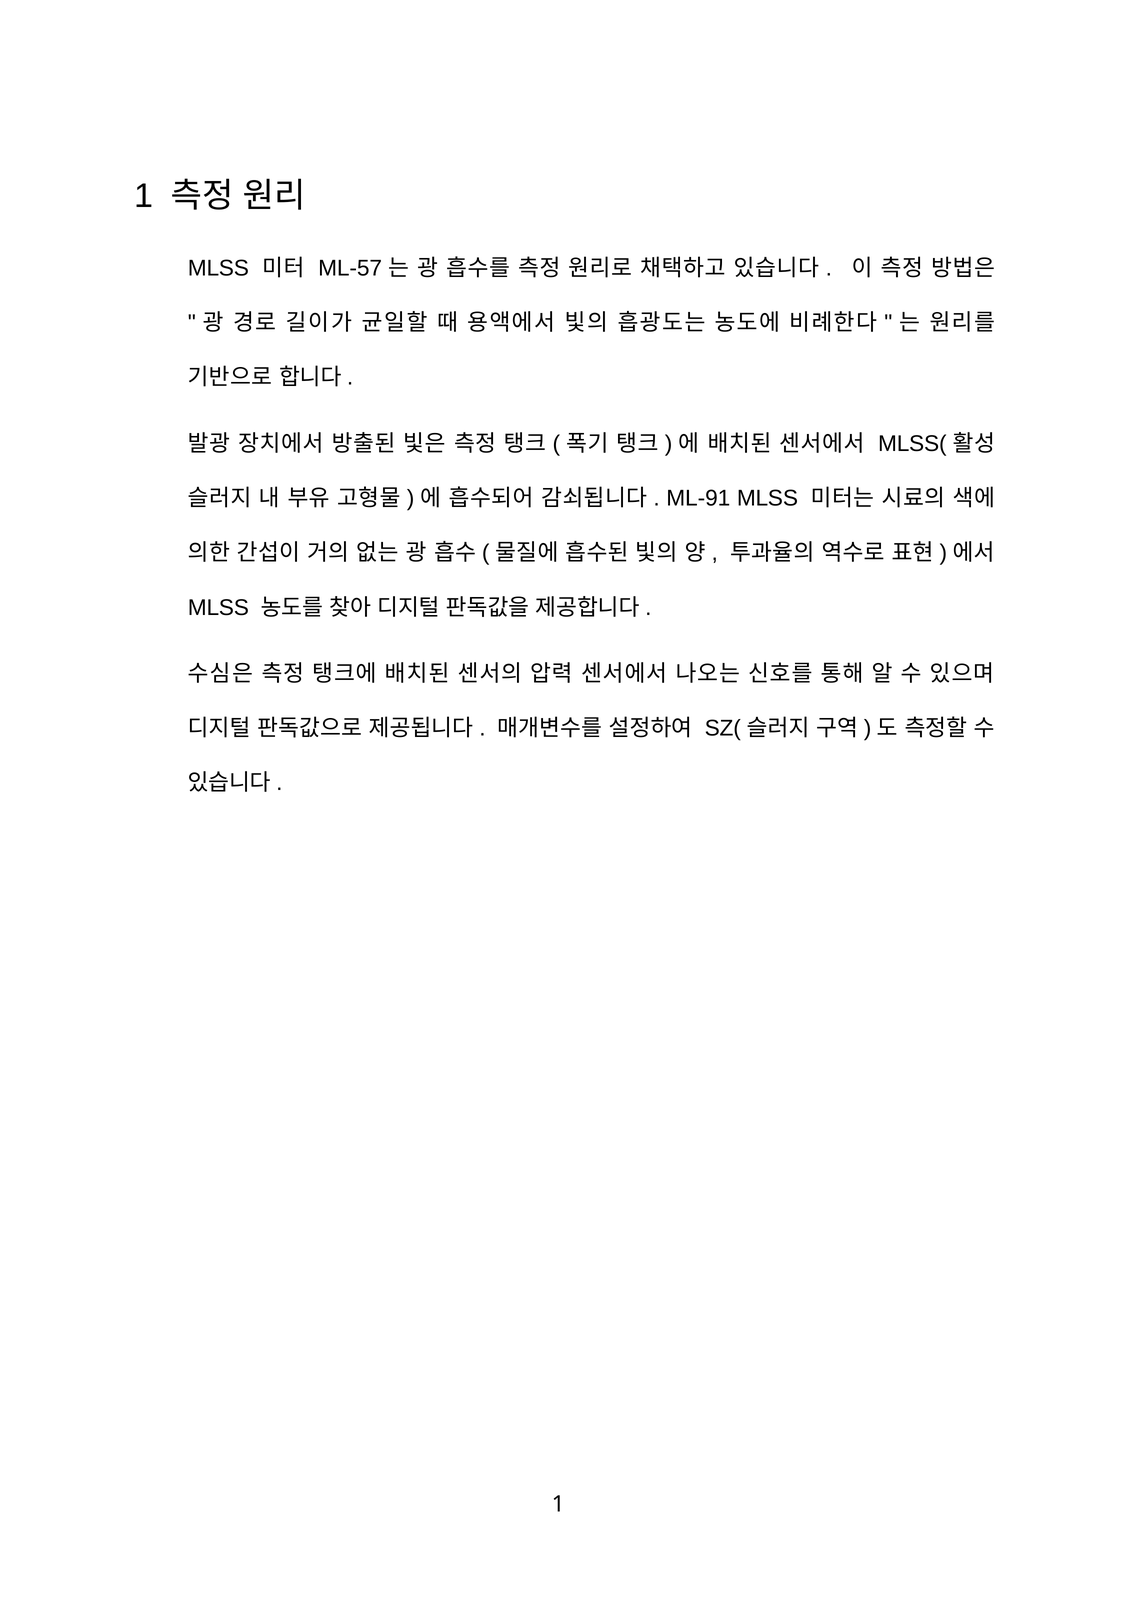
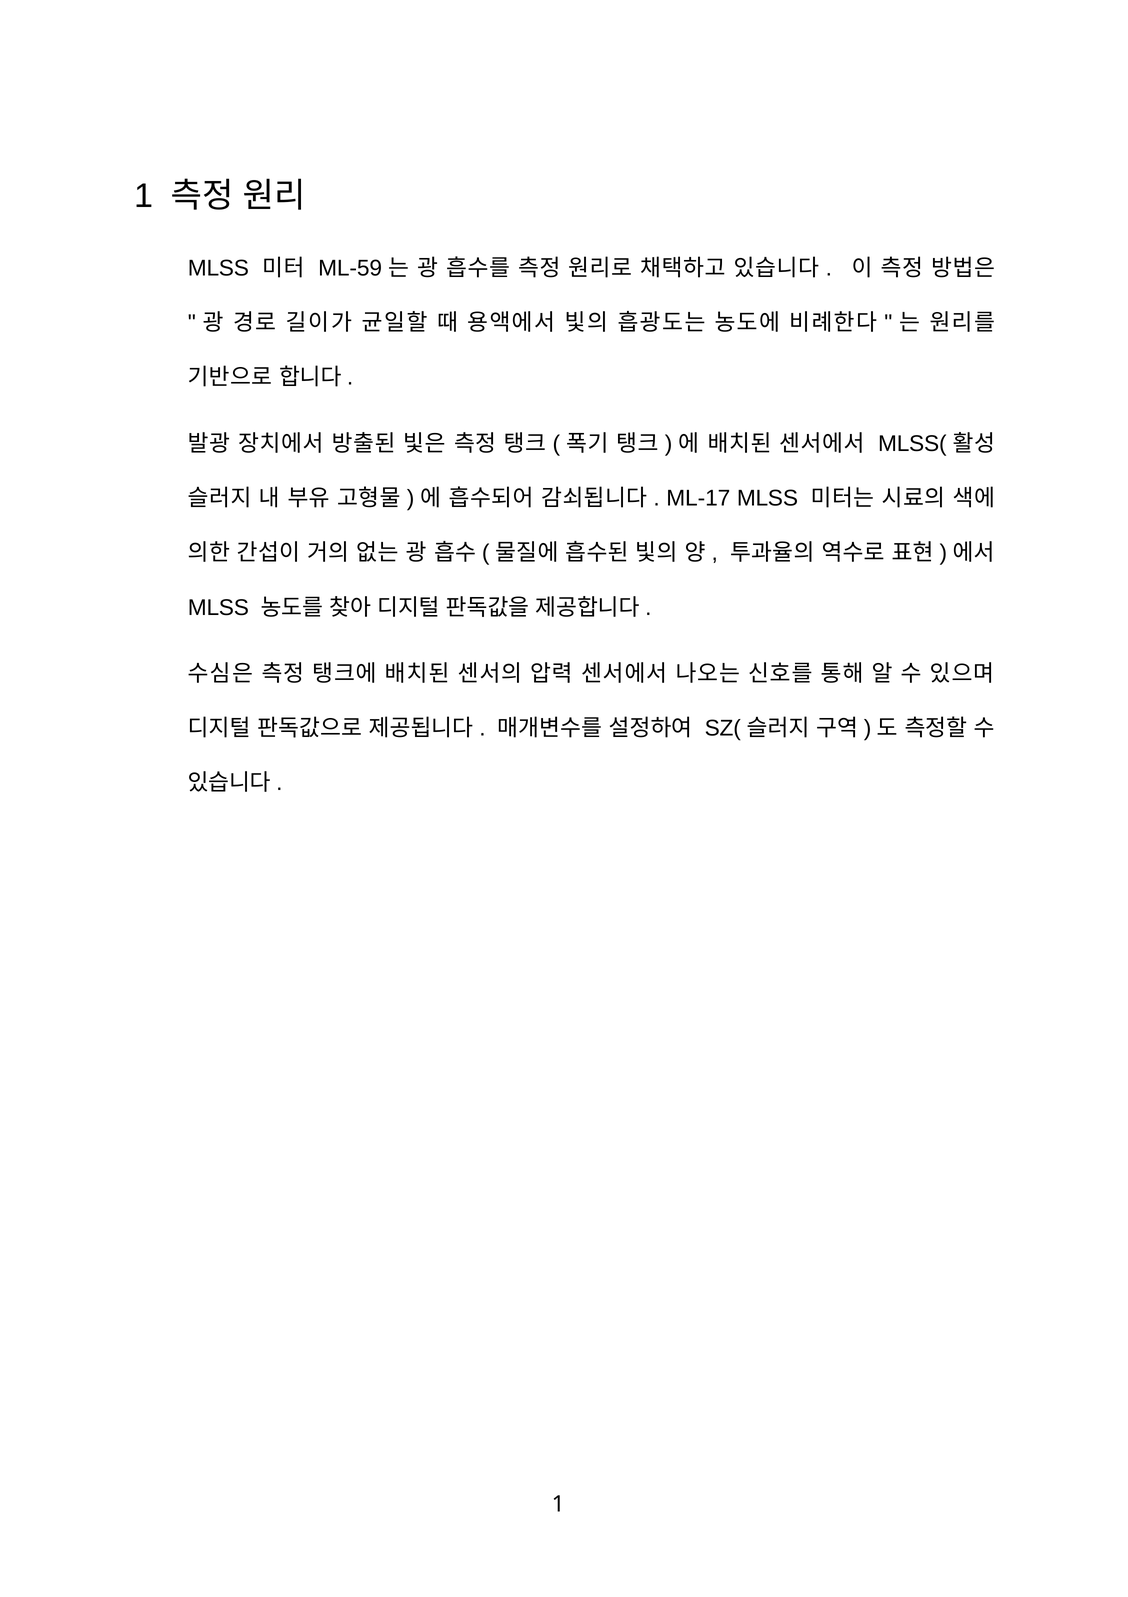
ML-57: ML-57 -> ML-59
ML-91: ML-91 -> ML-17
